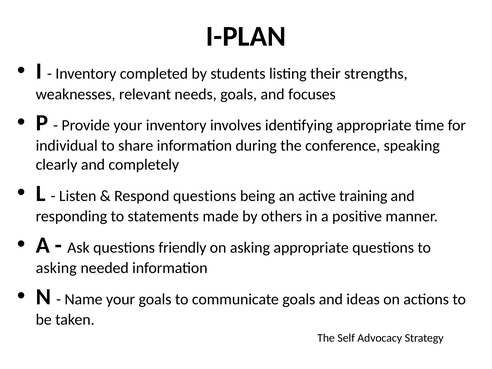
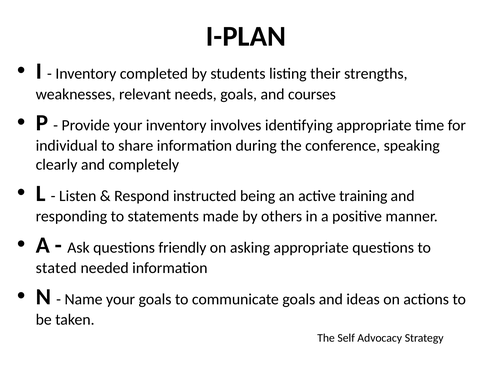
focuses: focuses -> courses
Respond questions: questions -> instructed
asking at (56, 268): asking -> stated
